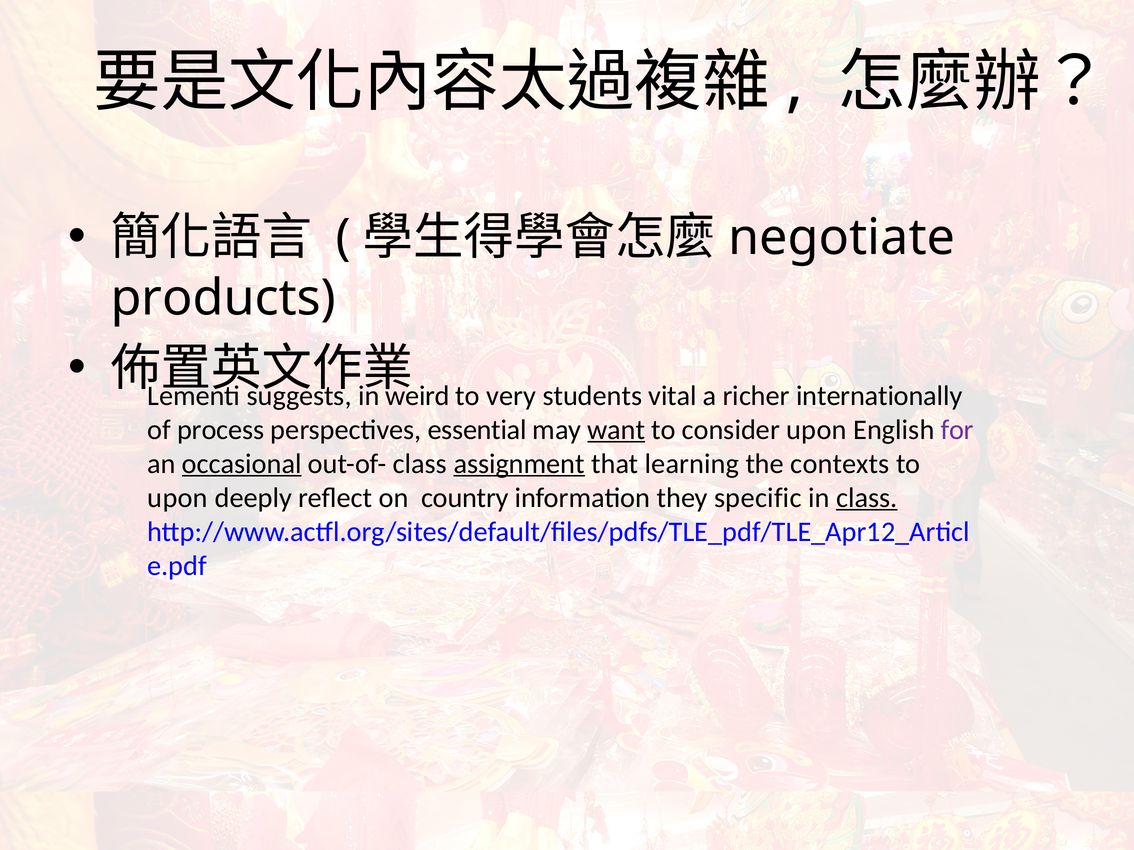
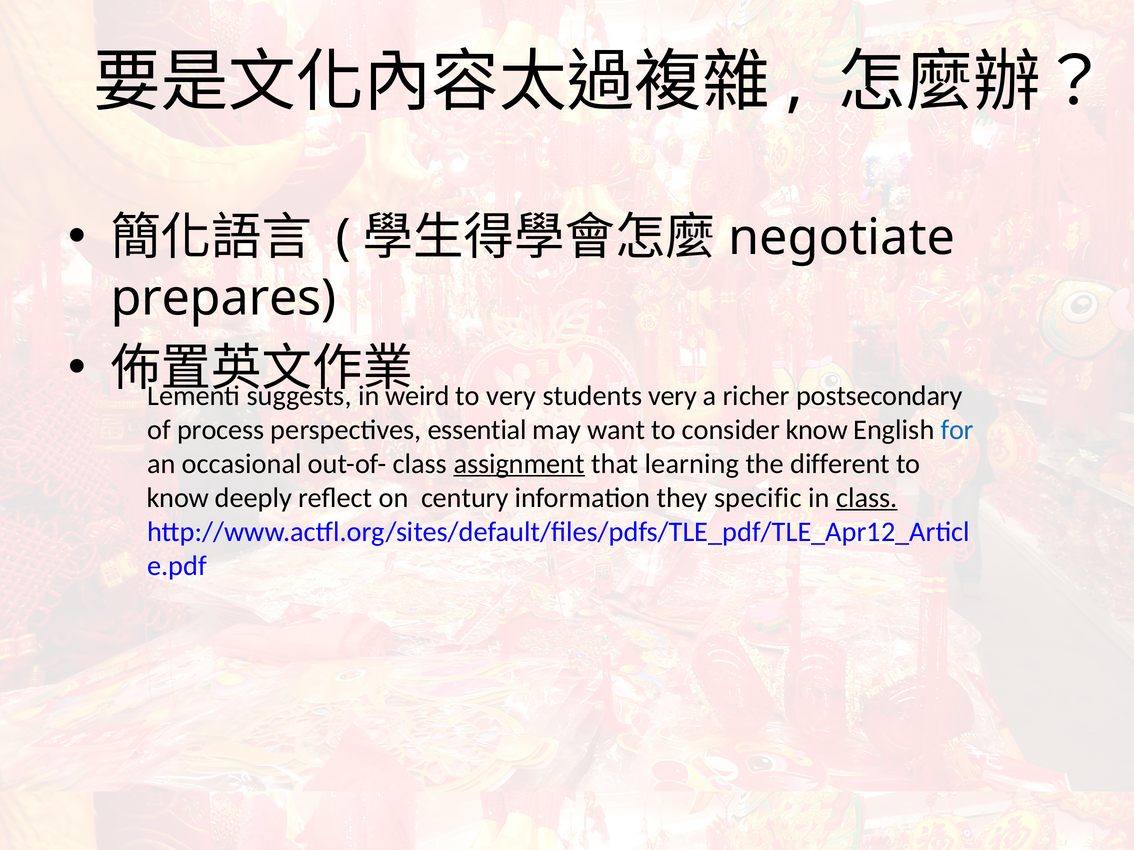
products: products -> prepares
students vital: vital -> very
internationally: internationally -> postsecondary
want underline: present -> none
consider upon: upon -> know
for colour: purple -> blue
occasional underline: present -> none
contexts: contexts -> different
upon at (178, 498): upon -> know
country: country -> century
